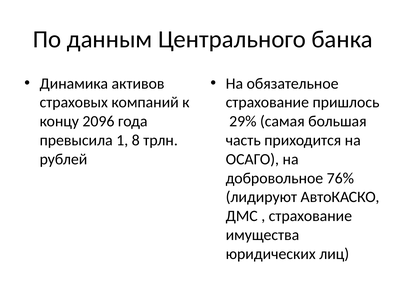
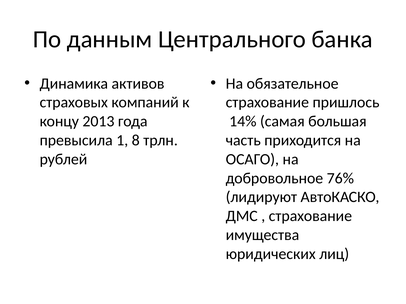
2096: 2096 -> 2013
29%: 29% -> 14%
